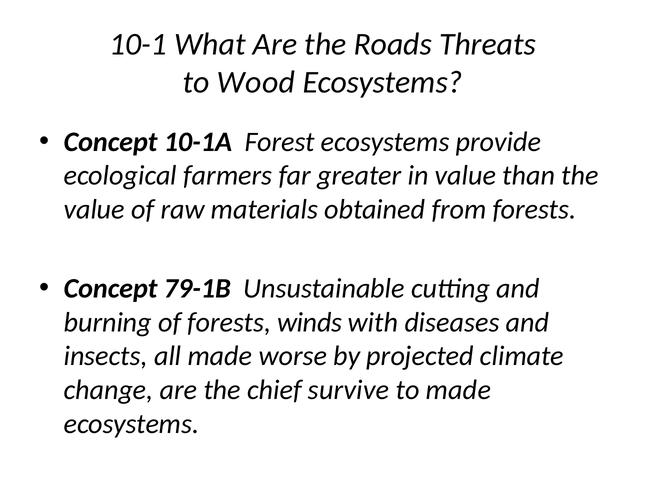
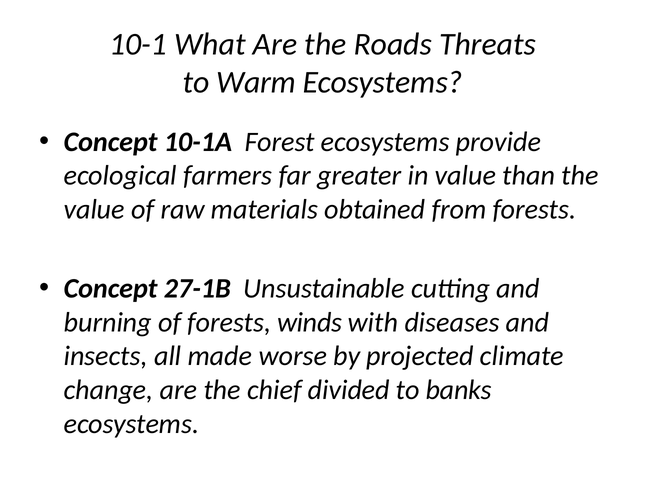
Wood: Wood -> Warm
79-1B: 79-1B -> 27-1B
survive: survive -> divided
to made: made -> banks
